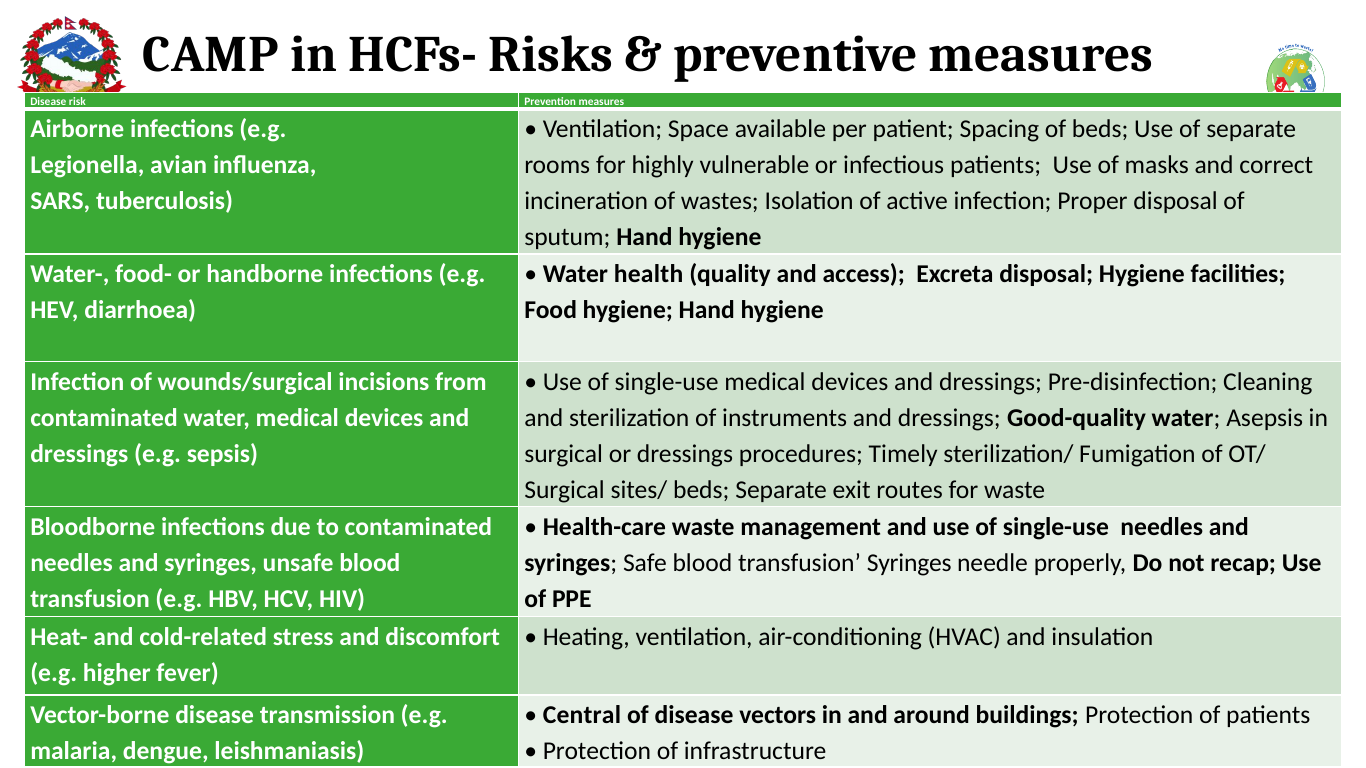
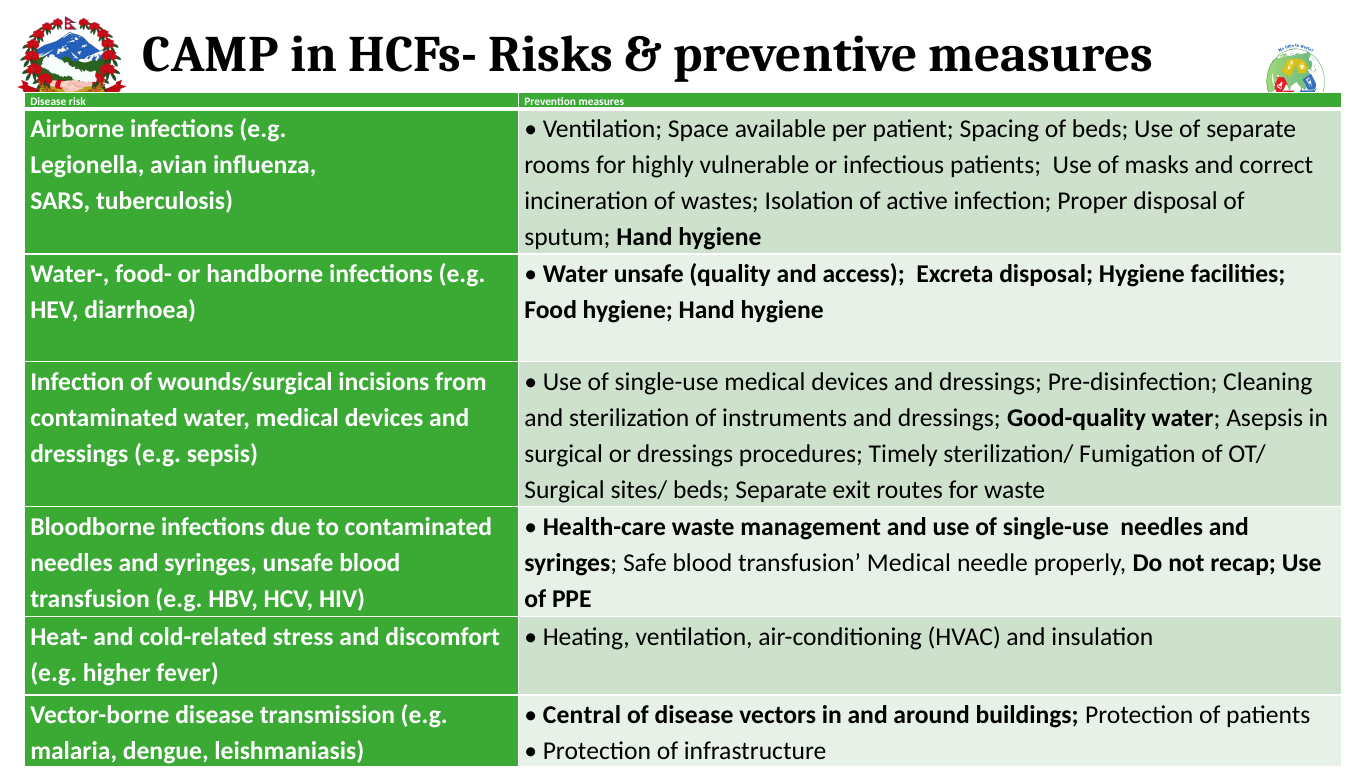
Water health: health -> unsafe
transfusion Syringes: Syringes -> Medical
